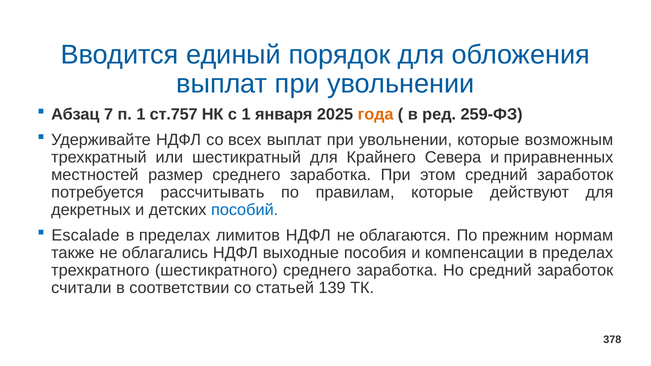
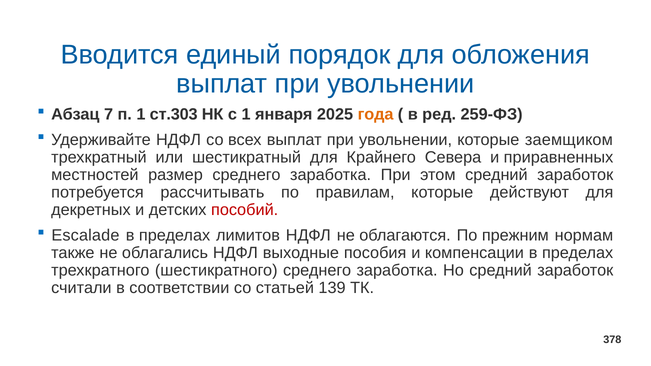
ст.757: ст.757 -> ст.303
возможным: возможным -> заемщиком
пособий colour: blue -> red
